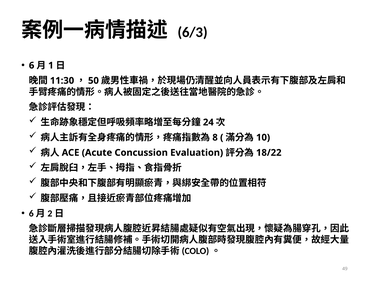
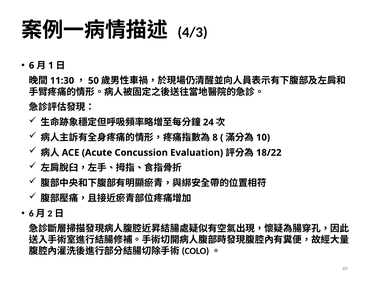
6/3: 6/3 -> 4/3
